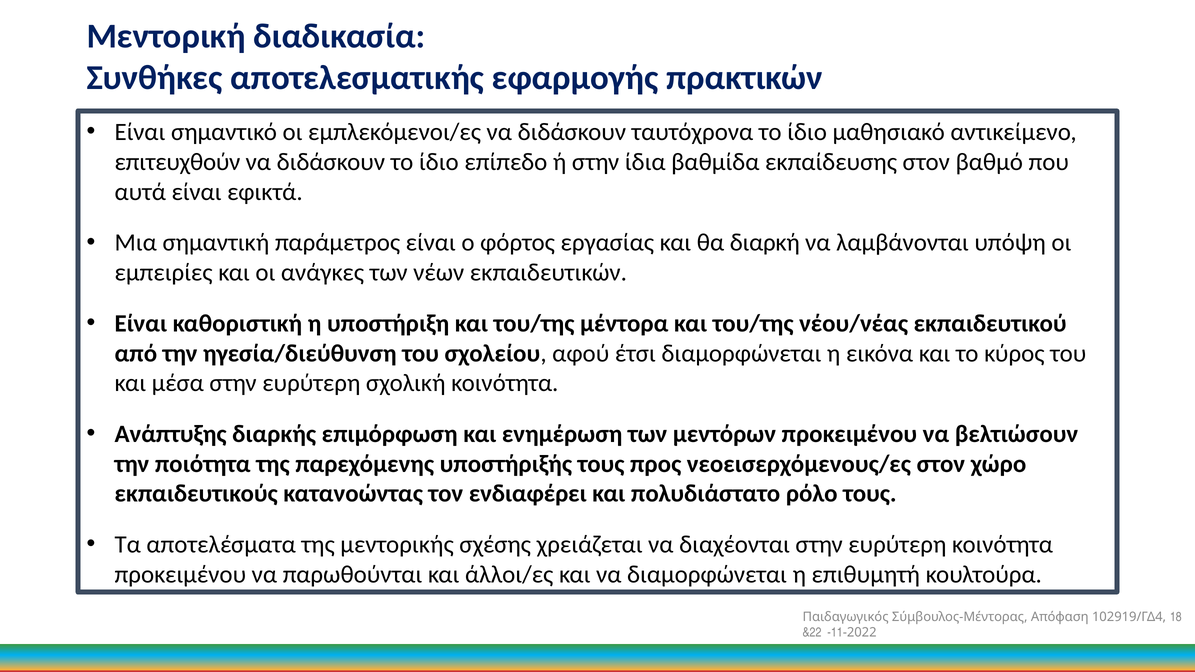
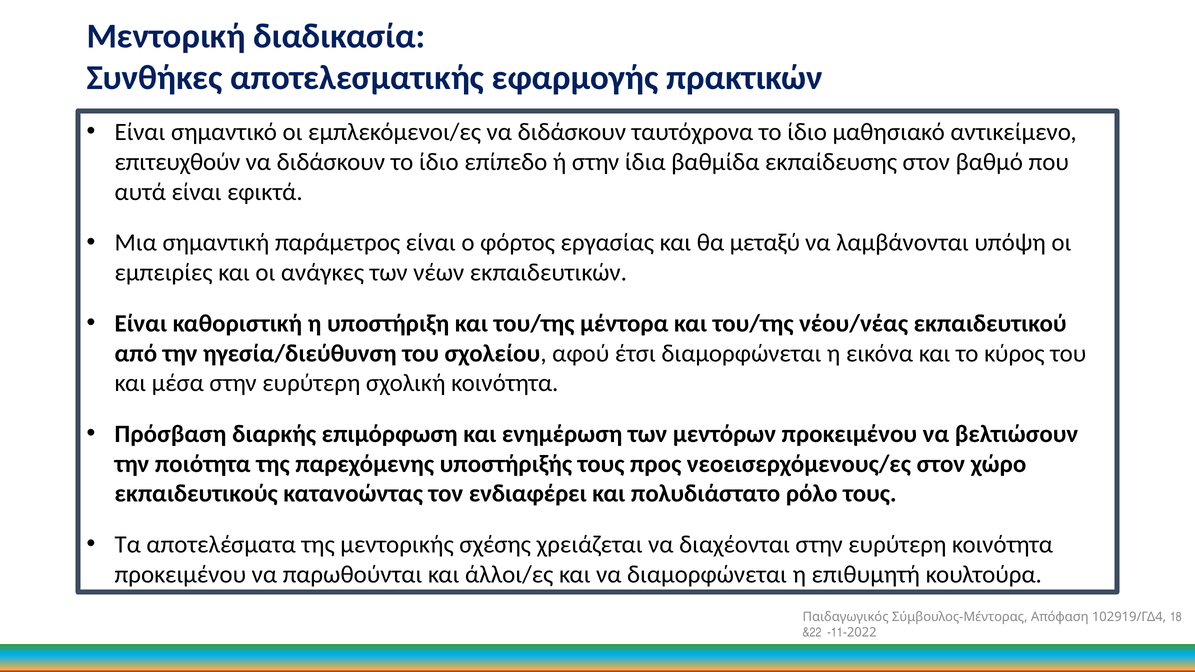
διαρκή: διαρκή -> μεταξύ
Ανάπτυξης: Ανάπτυξης -> Πρόσβαση
